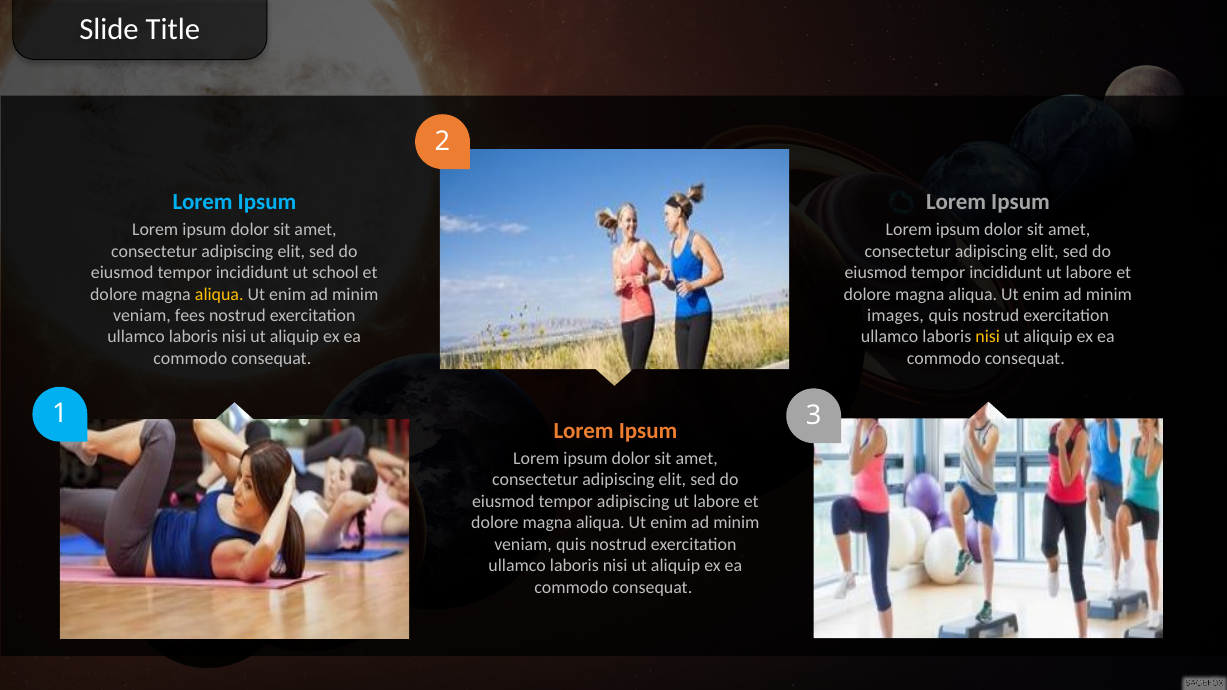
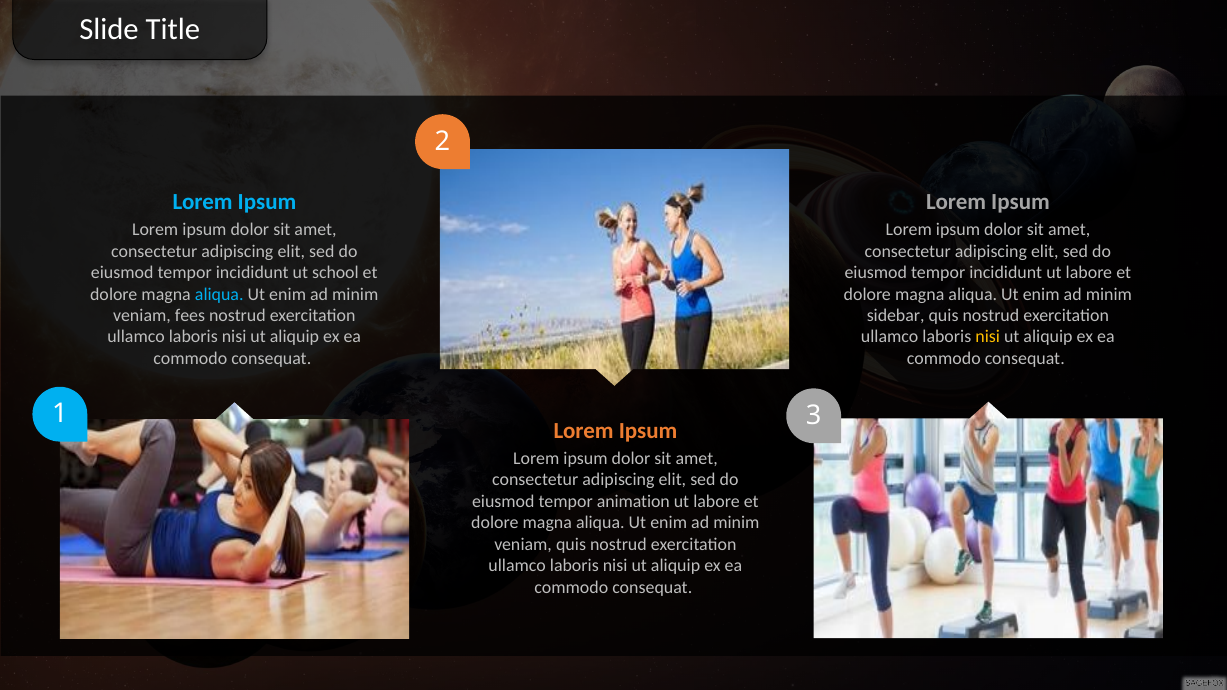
aliqua at (219, 294) colour: yellow -> light blue
images: images -> sidebar
tempor adipiscing: adipiscing -> animation
